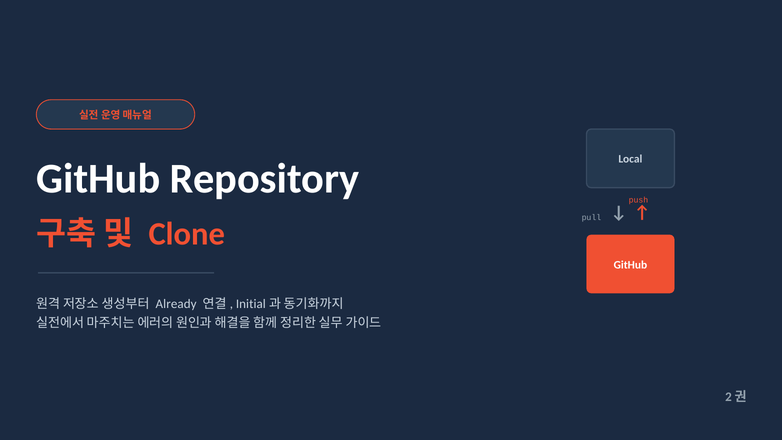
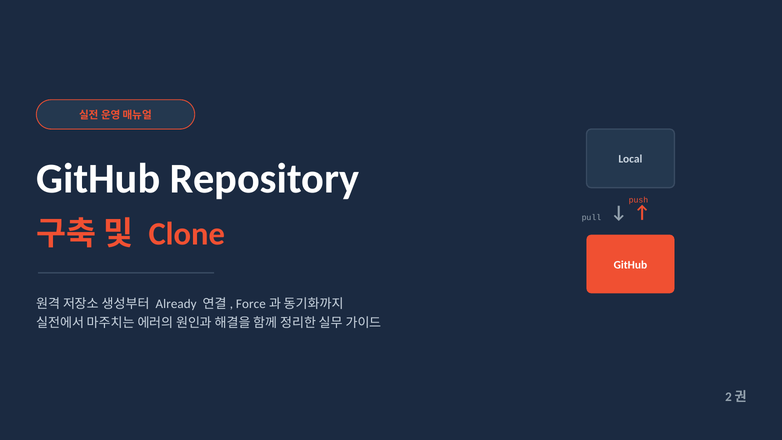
Initial: Initial -> Force
